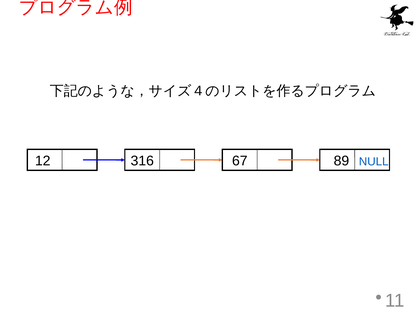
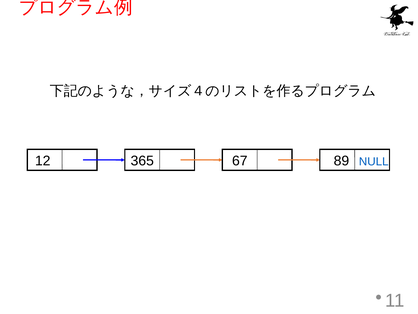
316: 316 -> 365
